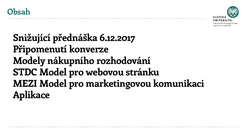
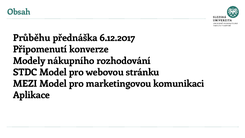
Snižující: Snižující -> Průběhu
